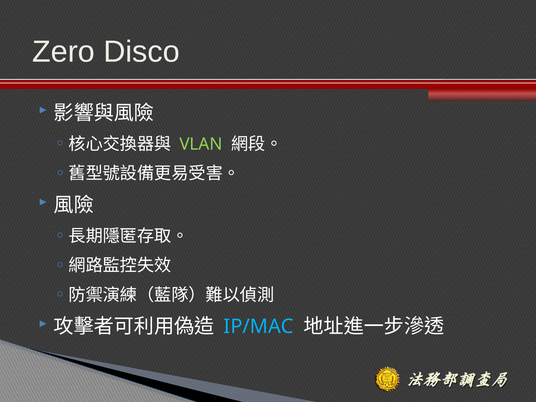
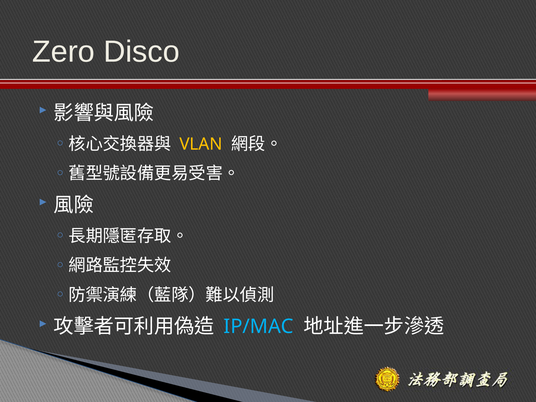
VLAN colour: light green -> yellow
